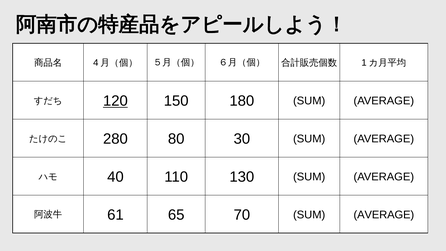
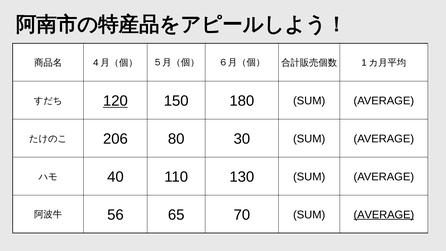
280: 280 -> 206
61: 61 -> 56
AVERAGE at (384, 215) underline: none -> present
